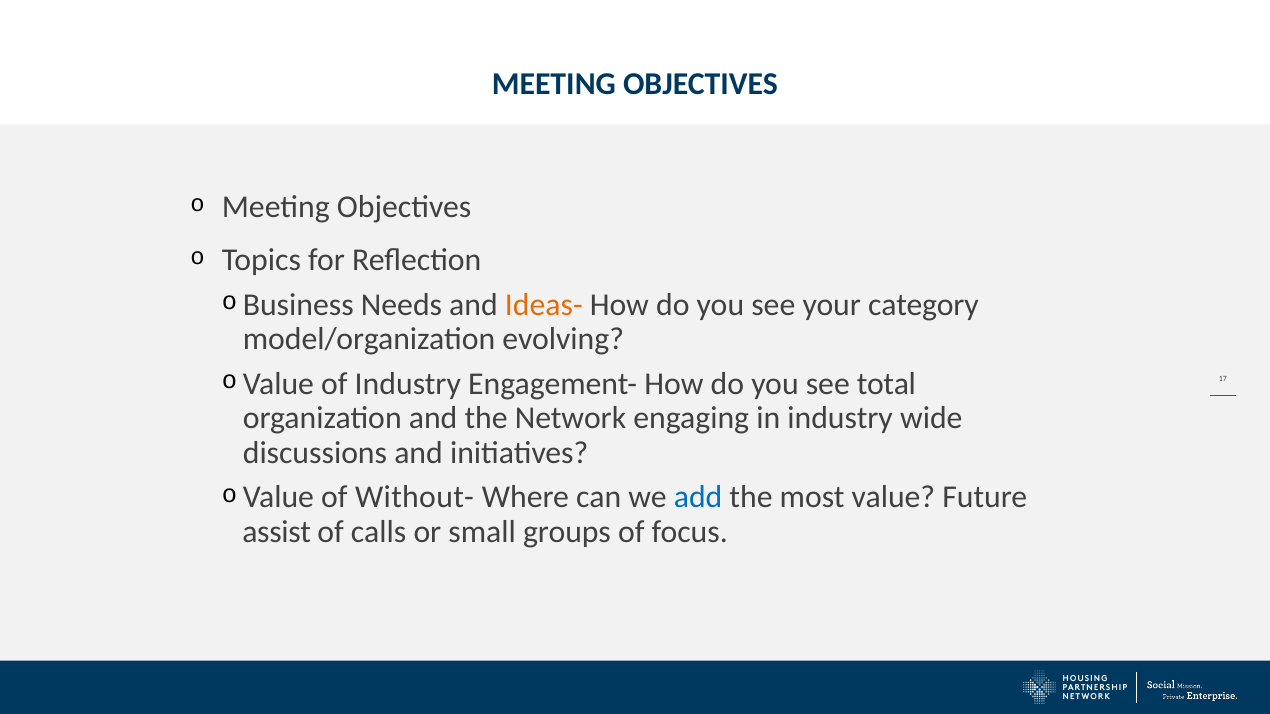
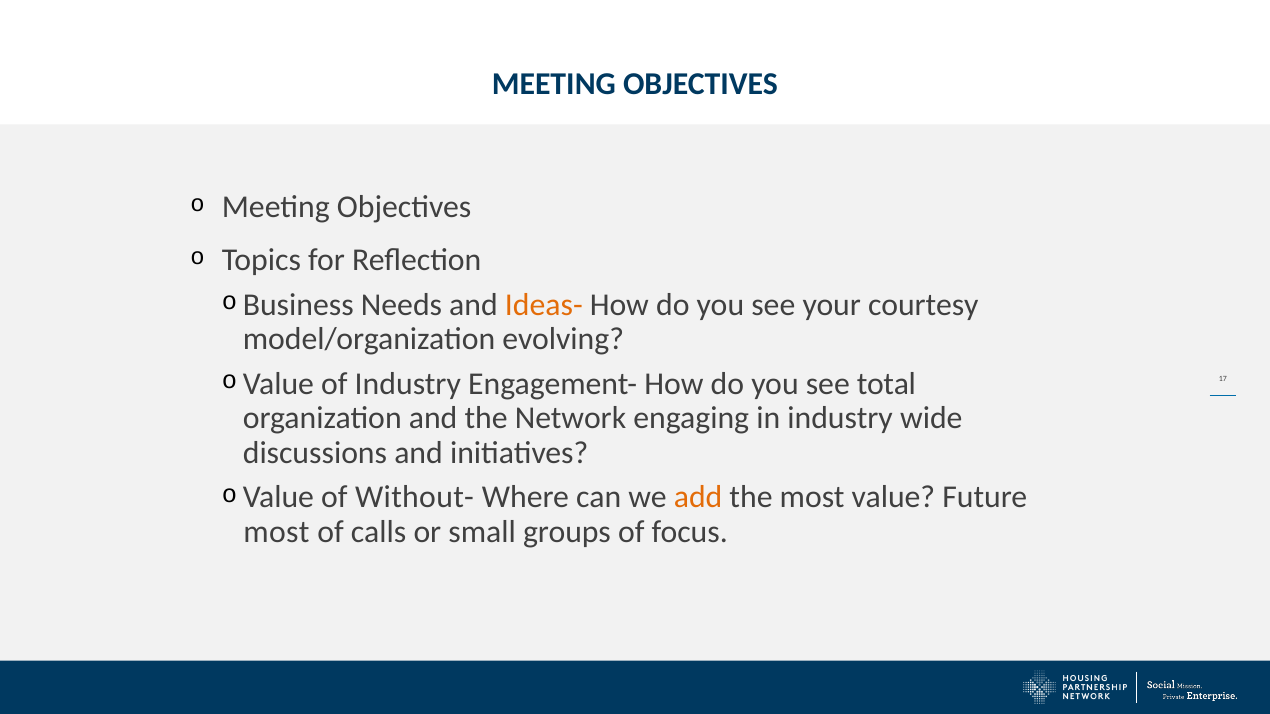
category: category -> courtesy
add colour: blue -> orange
assist at (277, 532): assist -> most
